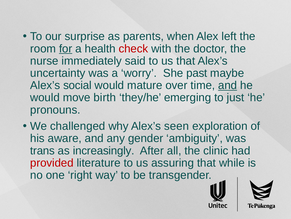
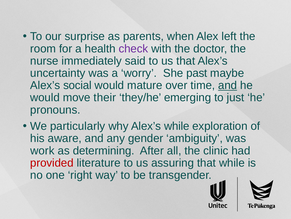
for underline: present -> none
check colour: red -> purple
birth: birth -> their
challenged: challenged -> particularly
Alex’s seen: seen -> while
trans: trans -> work
increasingly: increasingly -> determining
